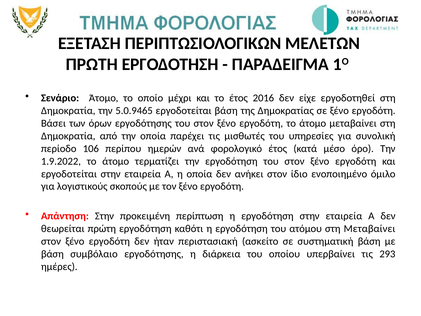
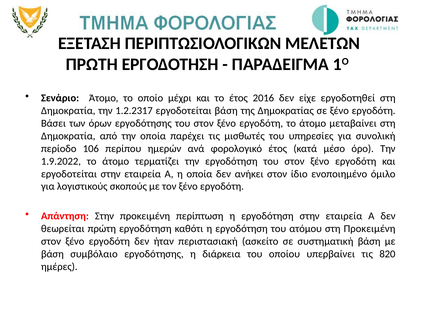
5.0.9465: 5.0.9465 -> 1.2.2317
στη Μεταβαίνει: Μεταβαίνει -> Προκειμένη
293: 293 -> 820
